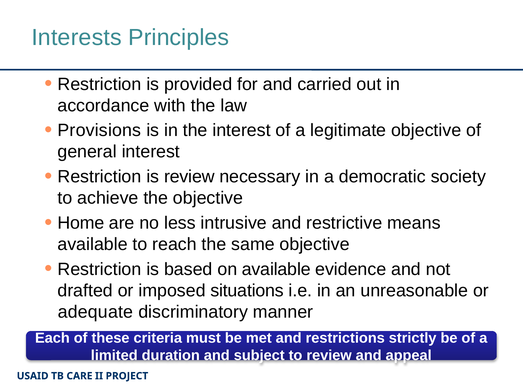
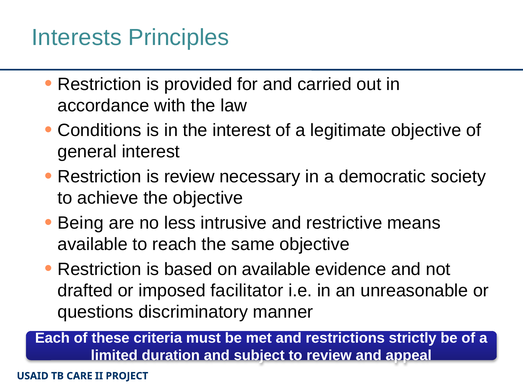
Provisions: Provisions -> Conditions
Home: Home -> Being
situations: situations -> facilitator
adequate: adequate -> questions
